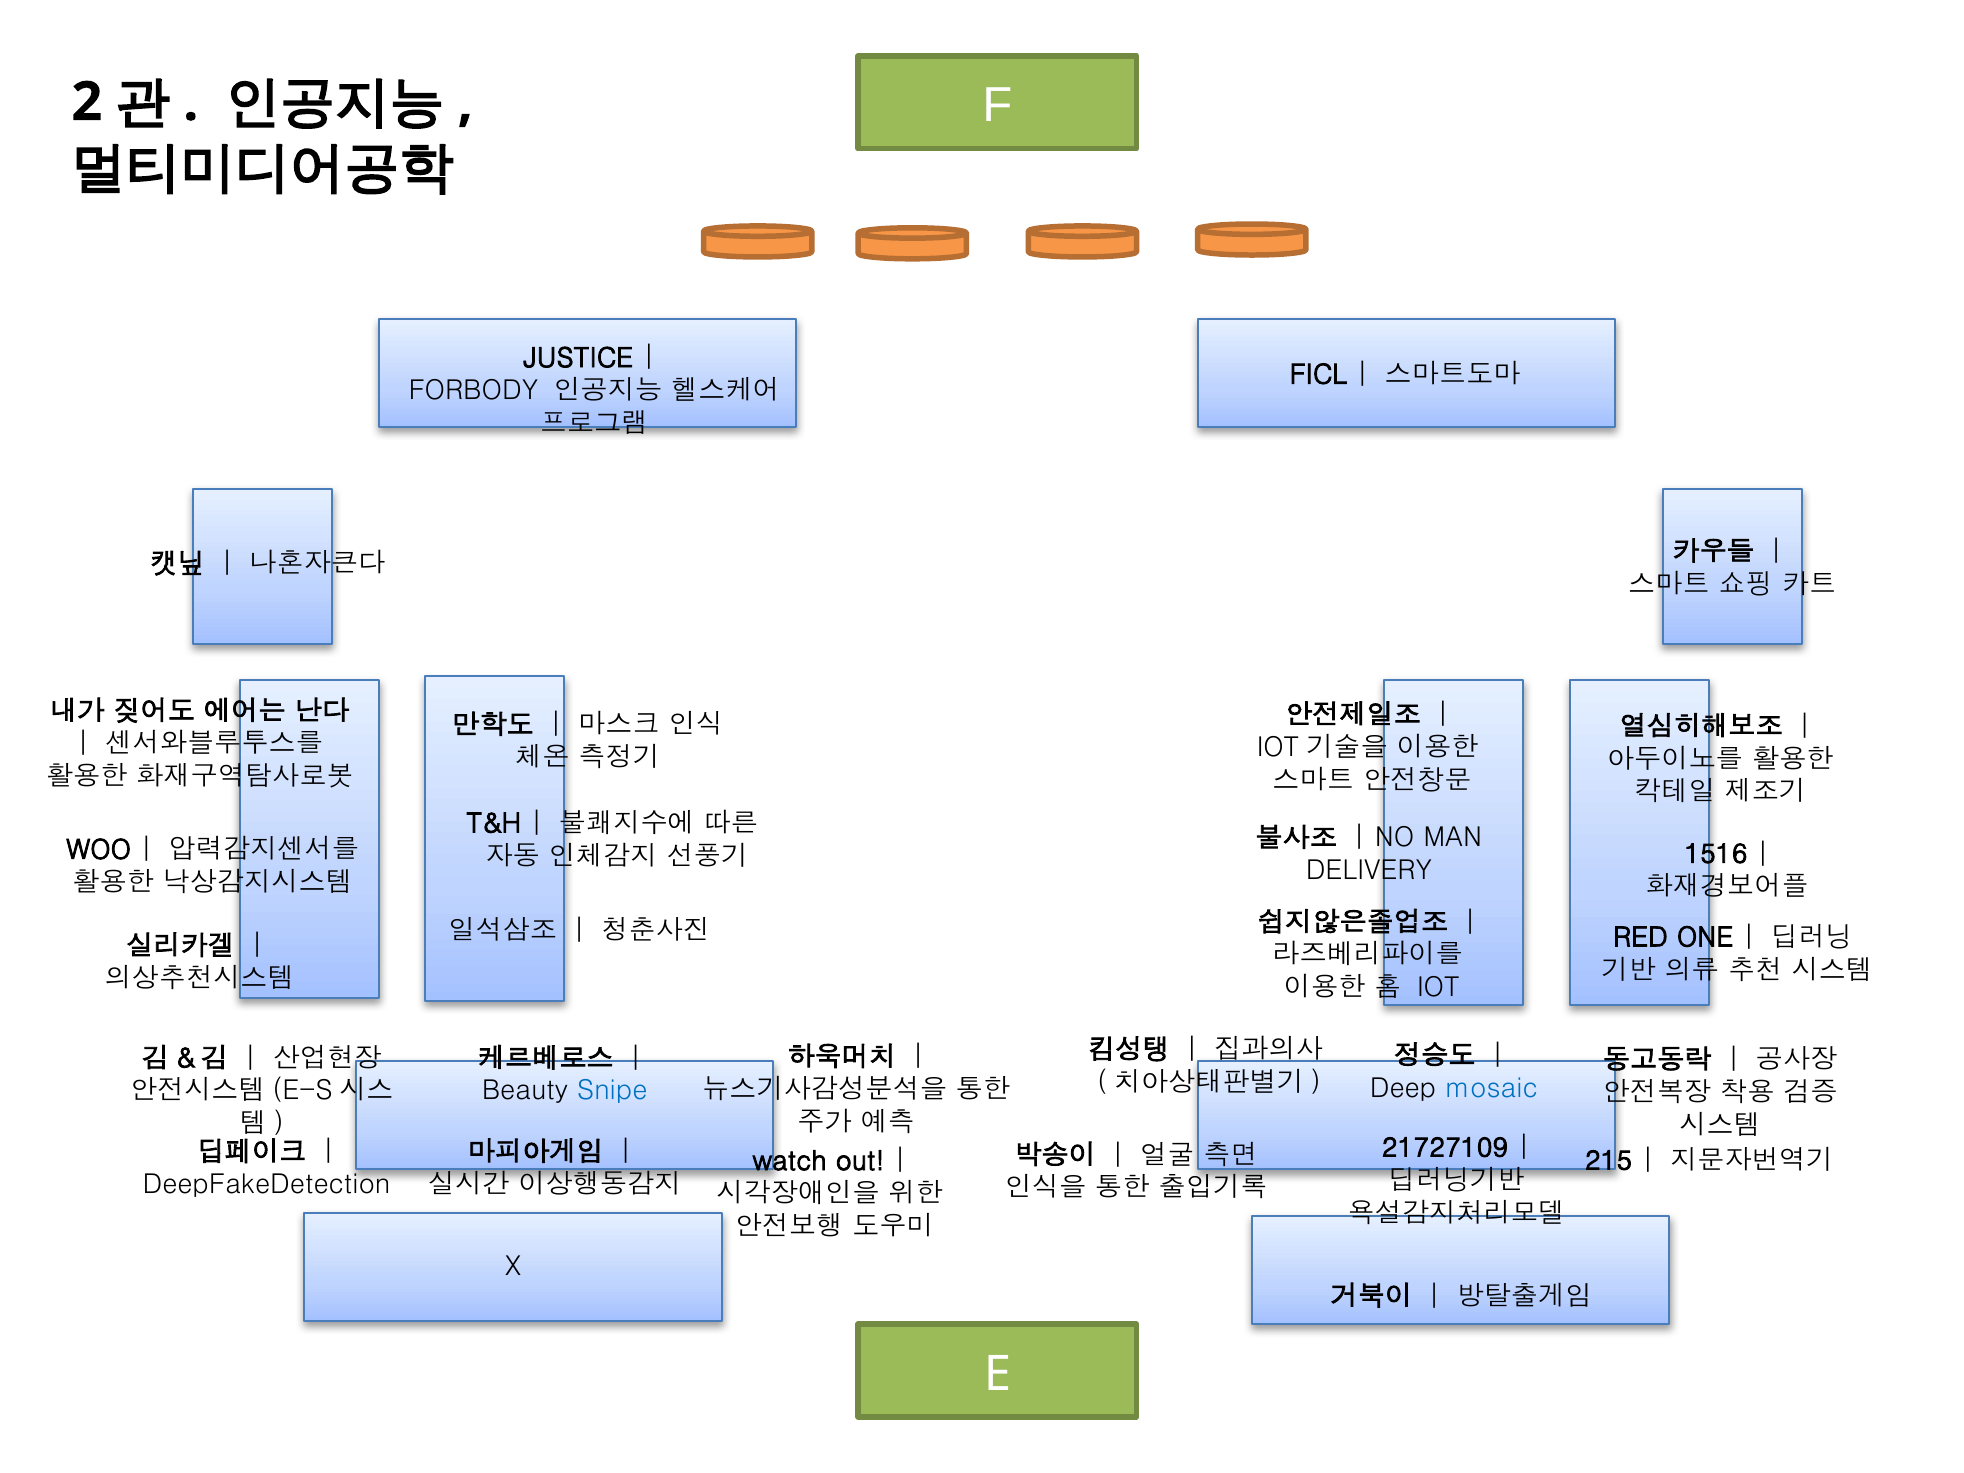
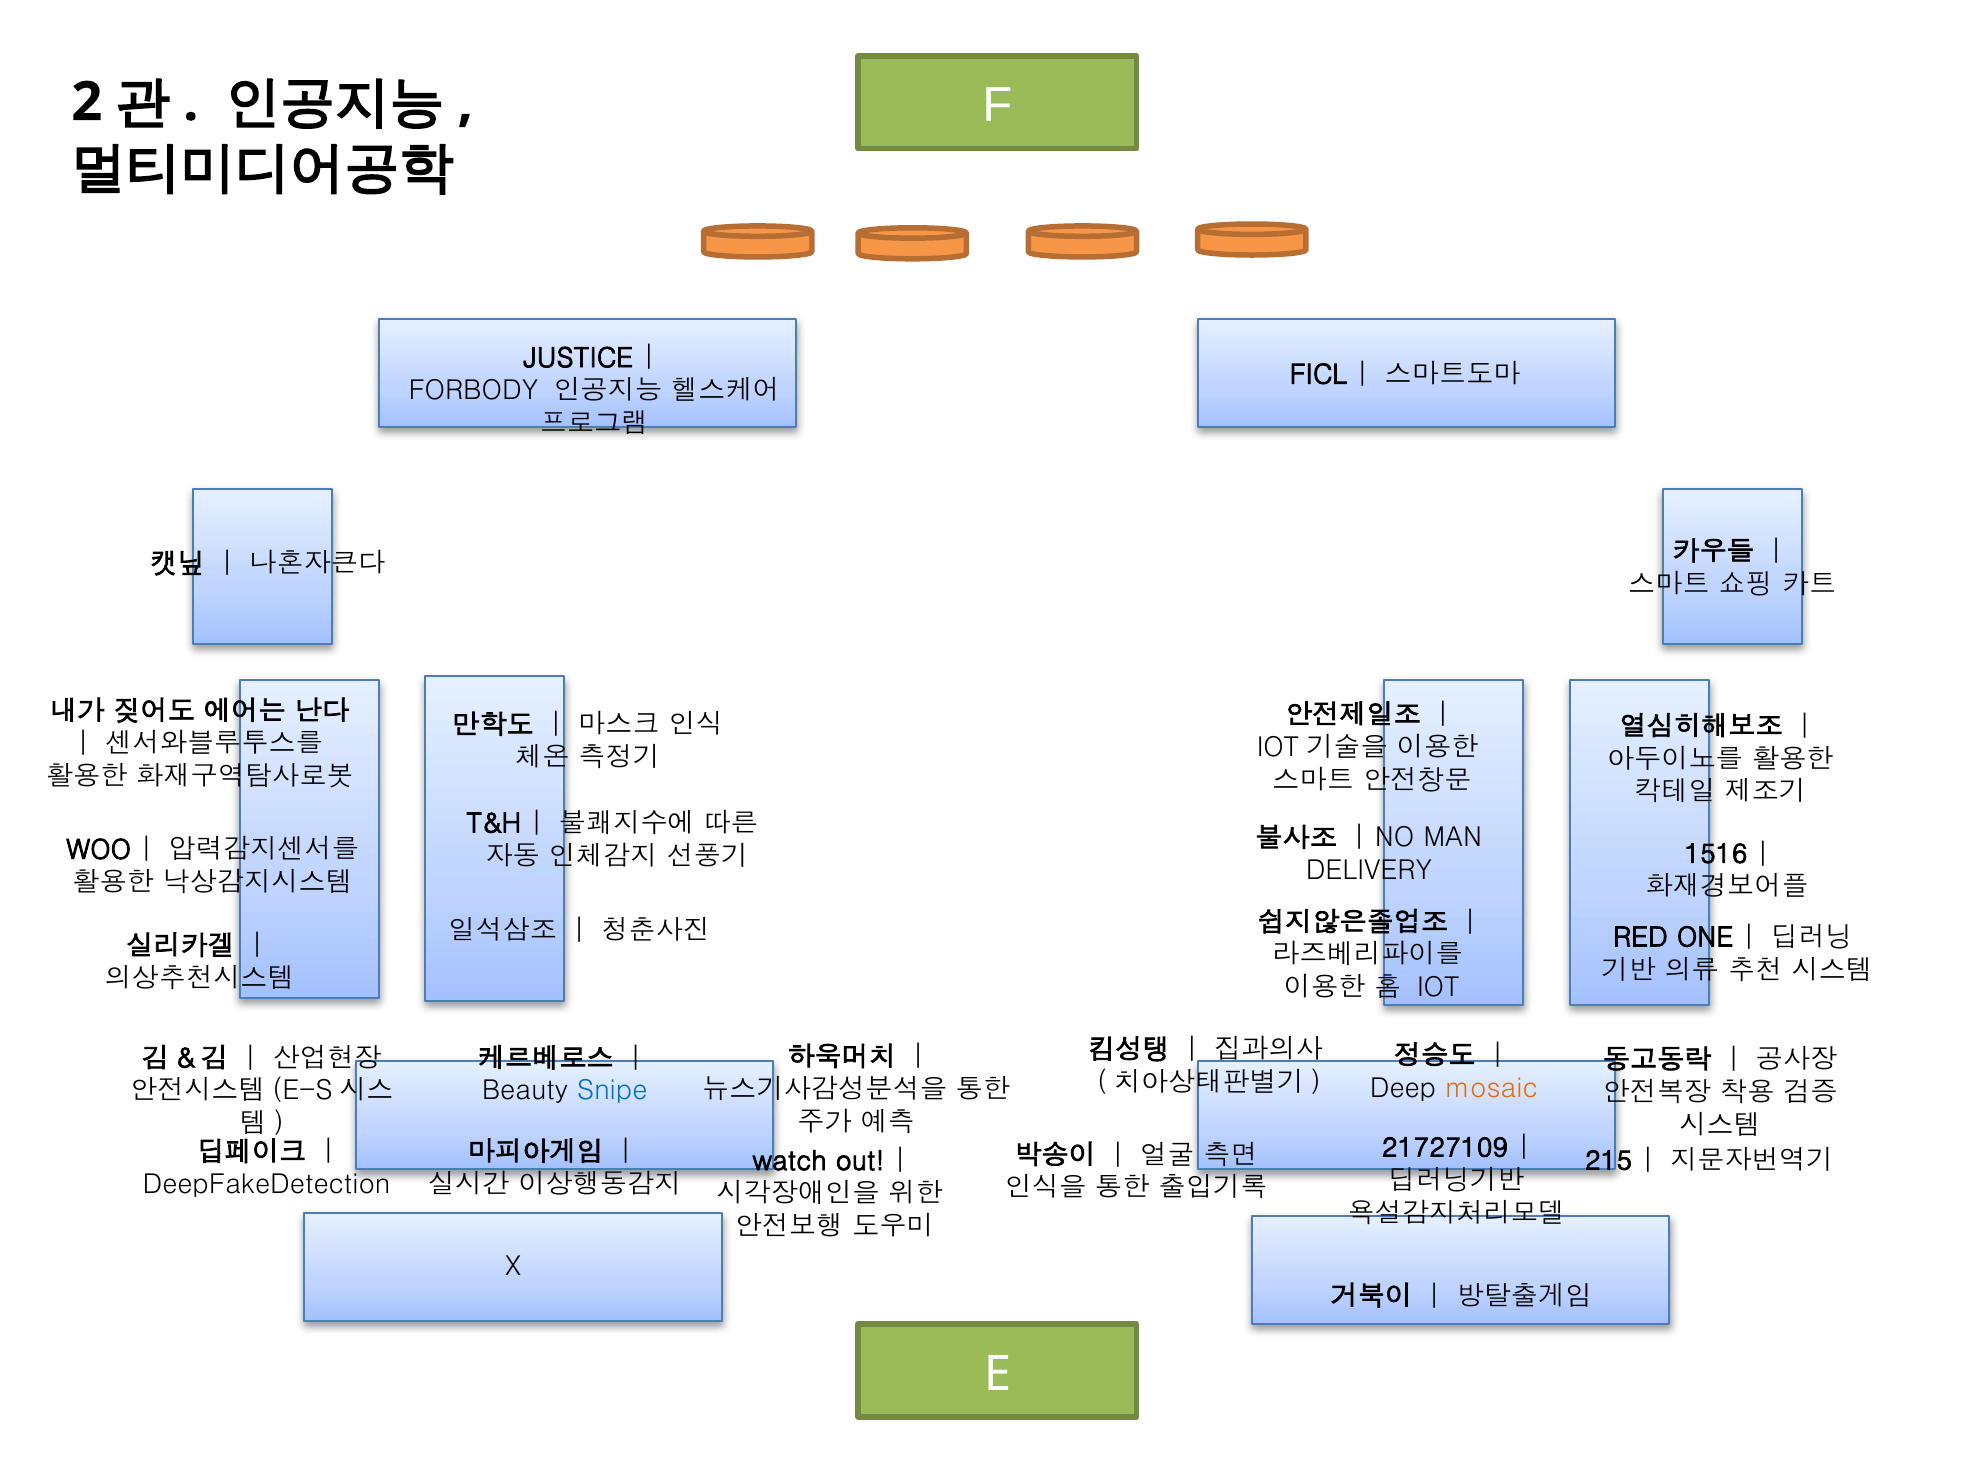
mosaic colour: blue -> orange
